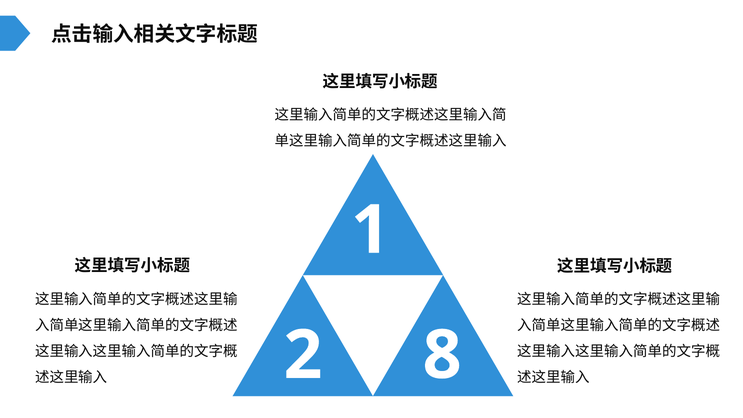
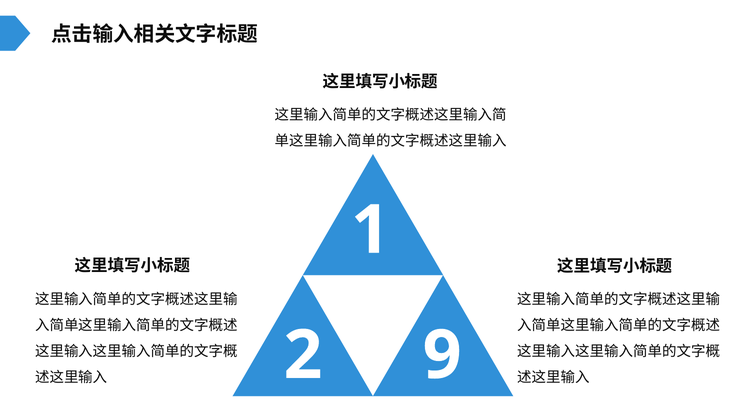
8: 8 -> 9
